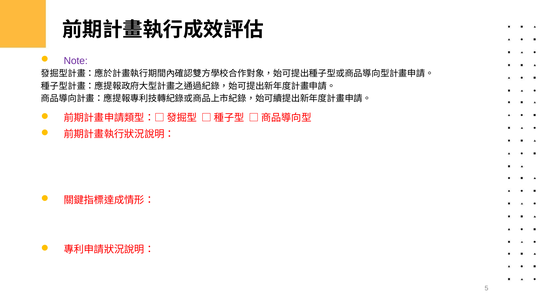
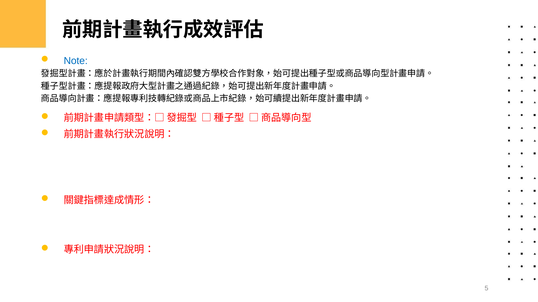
Note colour: purple -> blue
